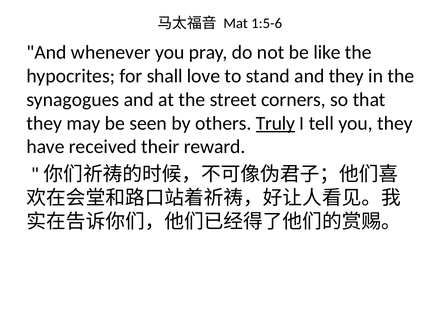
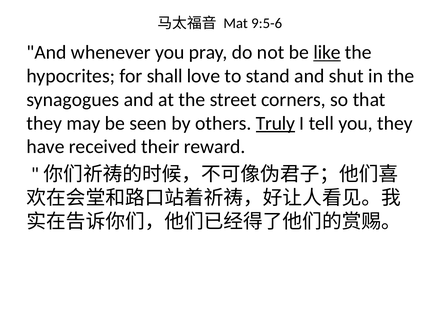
1:5-6: 1:5-6 -> 9:5-6
like underline: none -> present
and they: they -> shut
